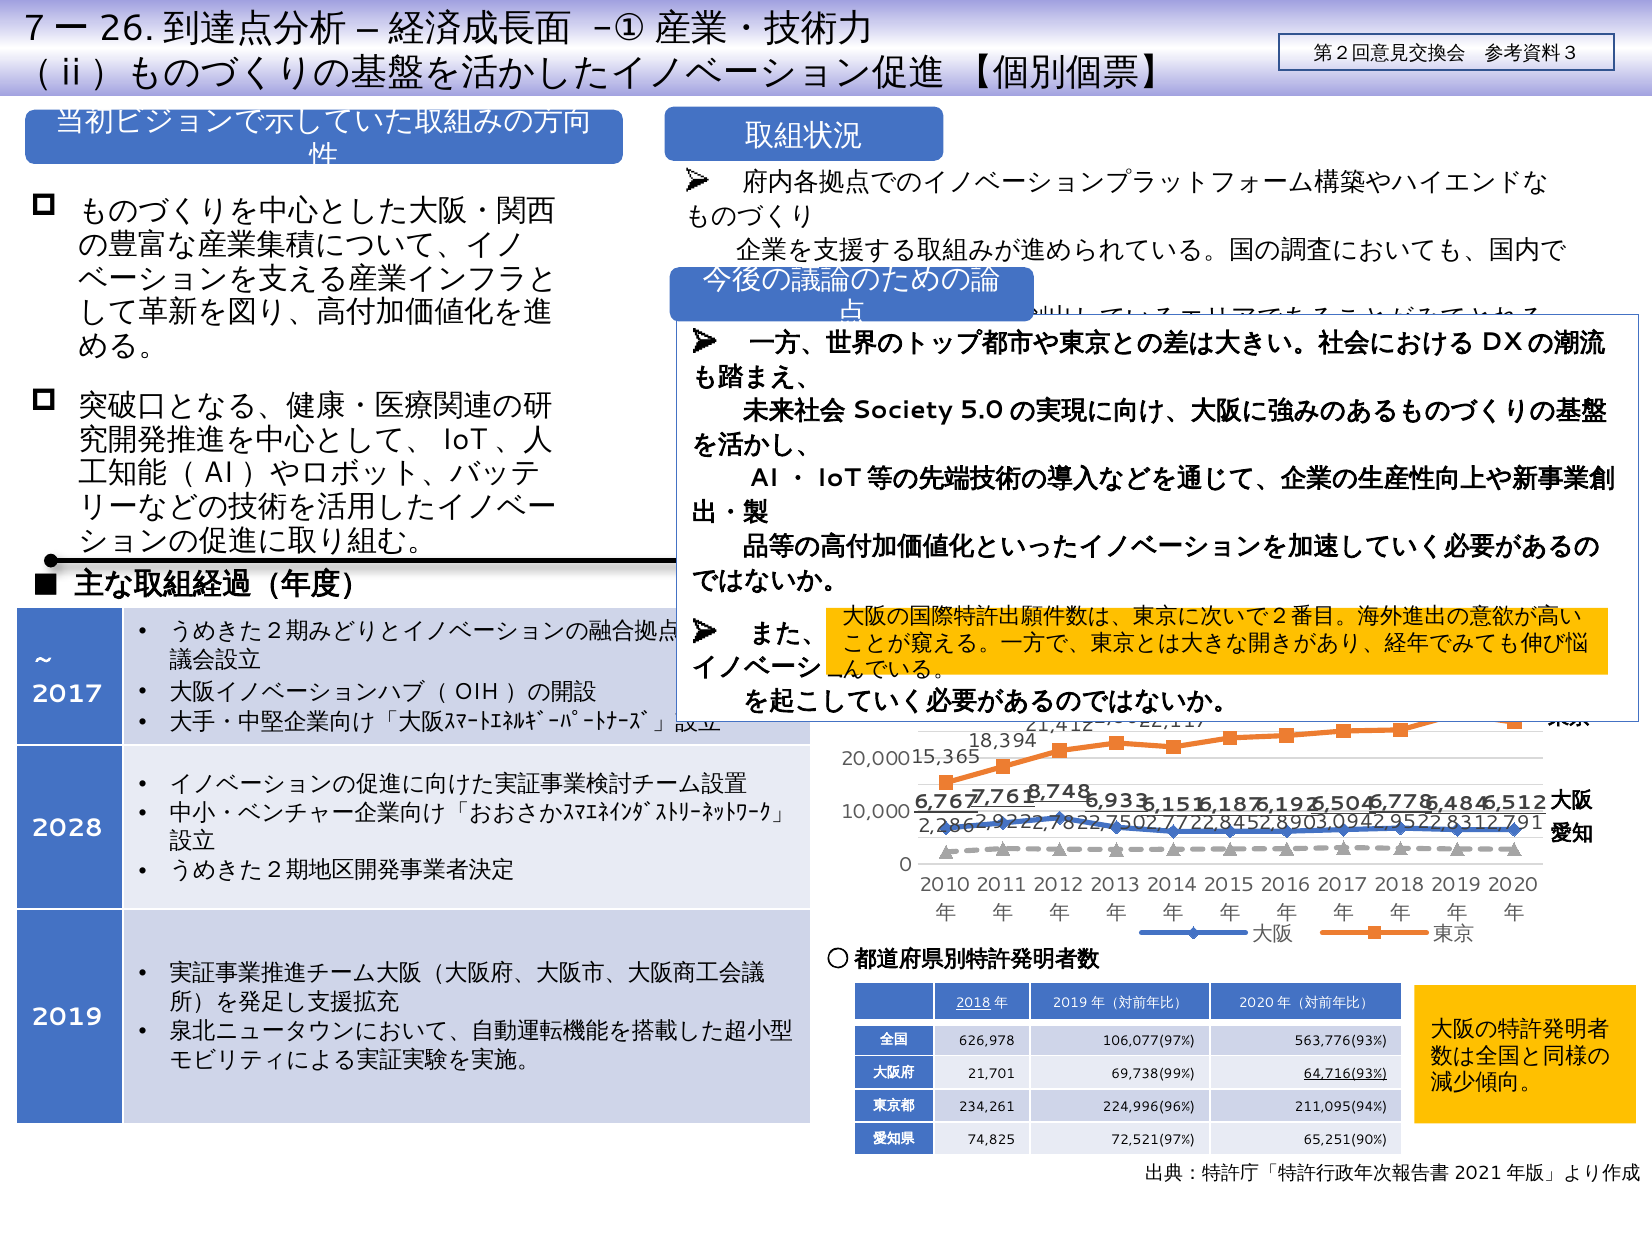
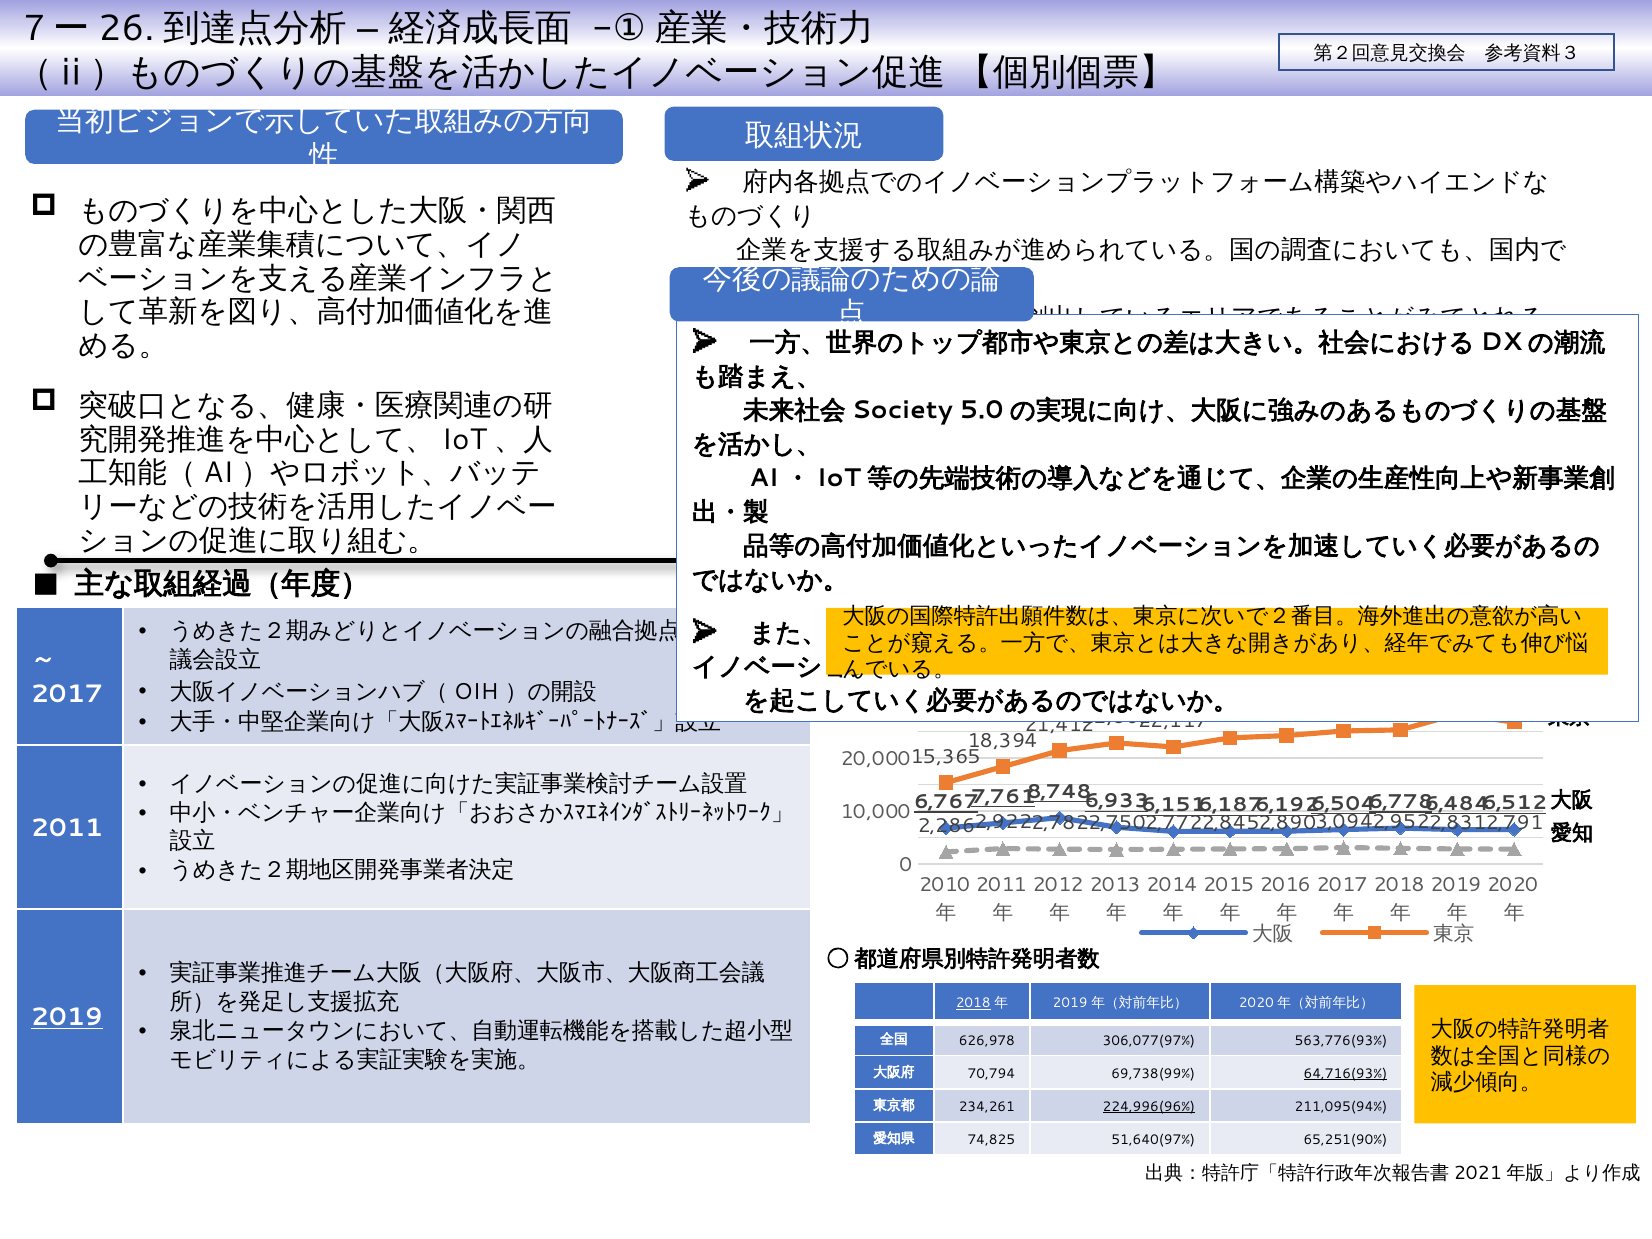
2028 at (67, 828): 2028 -> 2011
2019 at (67, 1018) underline: none -> present
106,077(97%: 106,077(97% -> 306,077(97%
21,701: 21,701 -> 70,794
224,996(96% underline: none -> present
72,521(97%: 72,521(97% -> 51,640(97%
